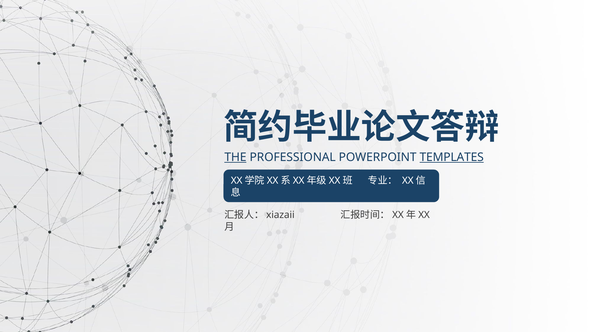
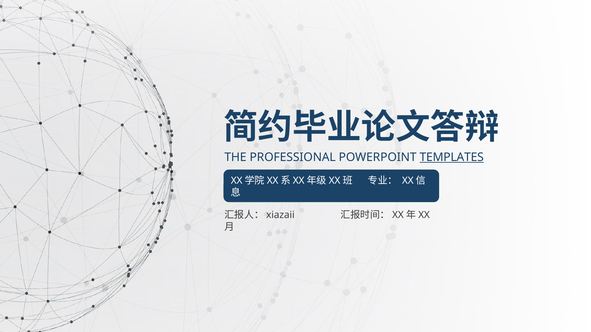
THE underline: present -> none
